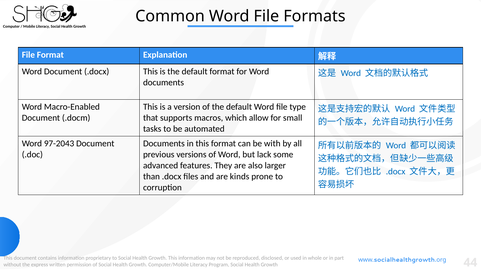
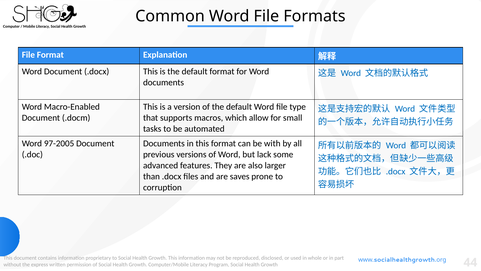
97-2043: 97-2043 -> 97-2005
kinds: kinds -> saves
